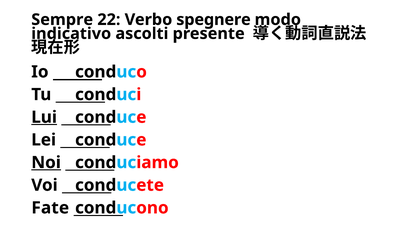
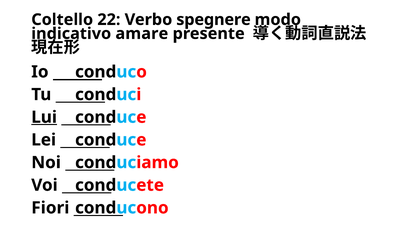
Sempre: Sempre -> Coltello
ascolti: ascolti -> amare
Noi underline: present -> none
Fate: Fate -> Fiori
